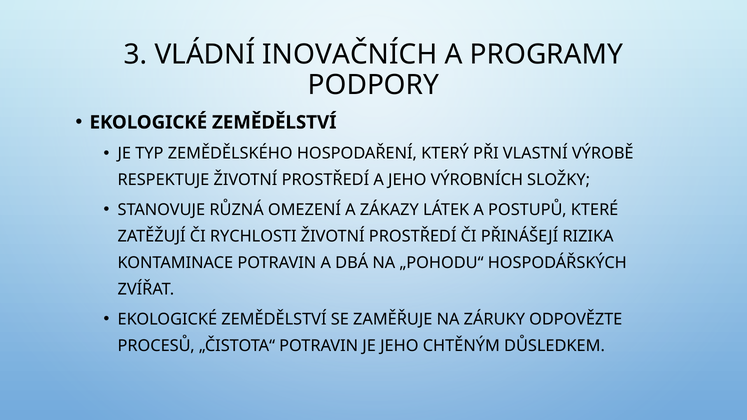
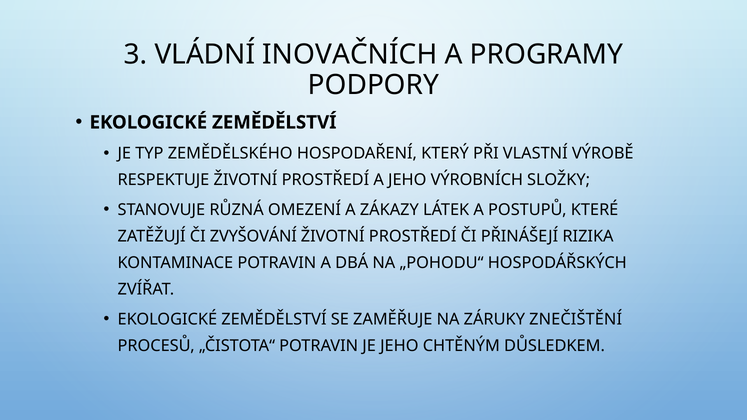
RYCHLOSTI: RYCHLOSTI -> ZVYŠOVÁNÍ
ODPOVĚZTE: ODPOVĚZTE -> ZNEČIŠTĚNÍ
